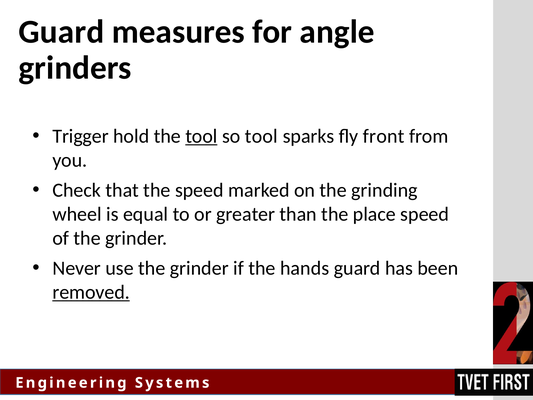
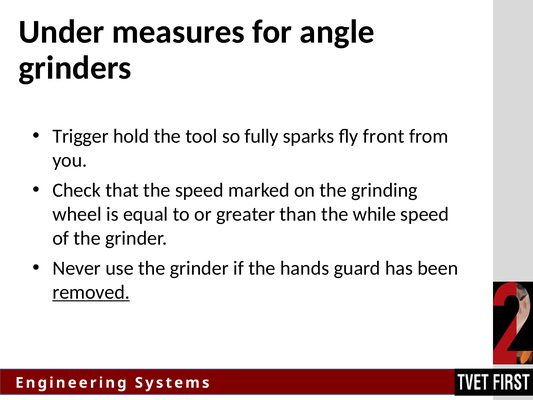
Guard at (61, 32): Guard -> Under
tool at (201, 136) underline: present -> none
so tool: tool -> fully
place: place -> while
